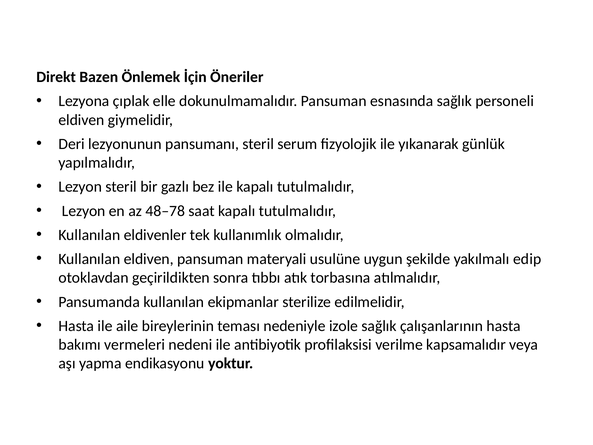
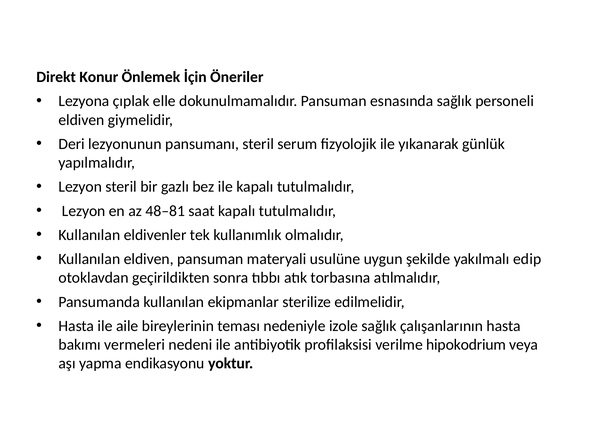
Bazen: Bazen -> Konur
48–78: 48–78 -> 48–81
kapsamalıdır: kapsamalıdır -> hipokodrium
